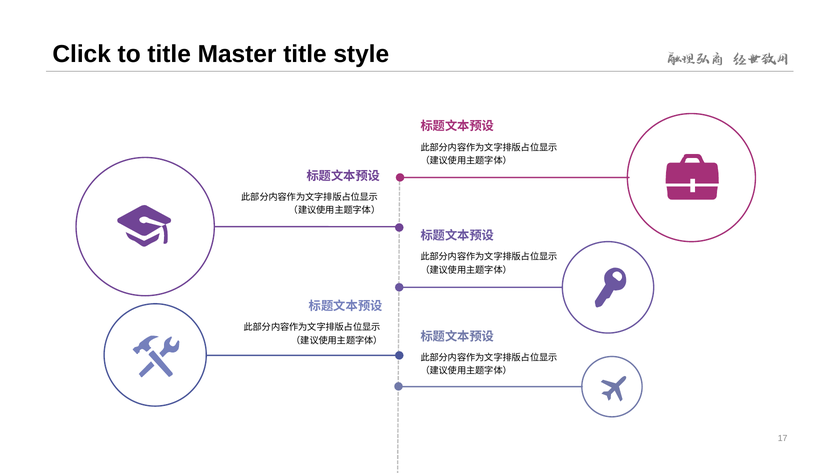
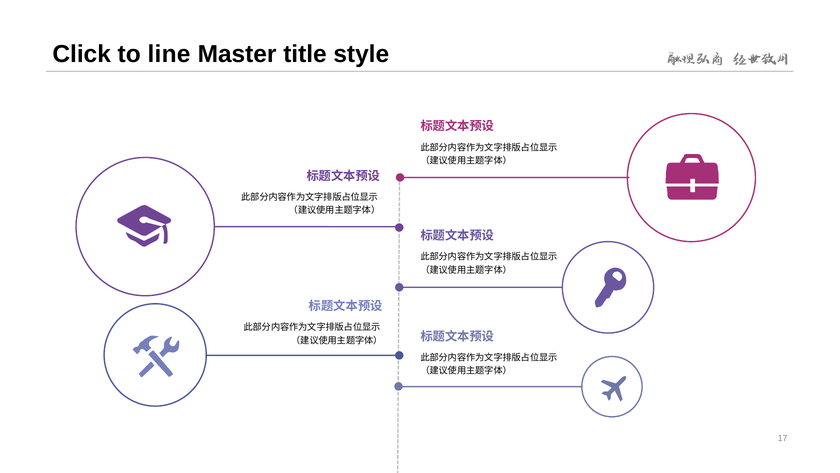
to title: title -> line
